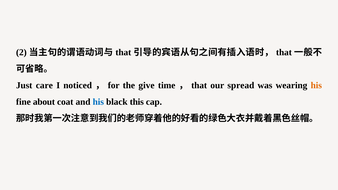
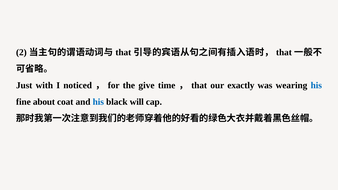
care: care -> with
spread: spread -> exactly
his at (316, 85) colour: orange -> blue
this: this -> will
